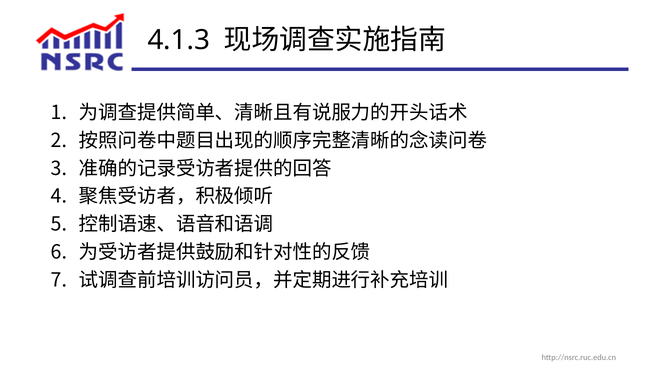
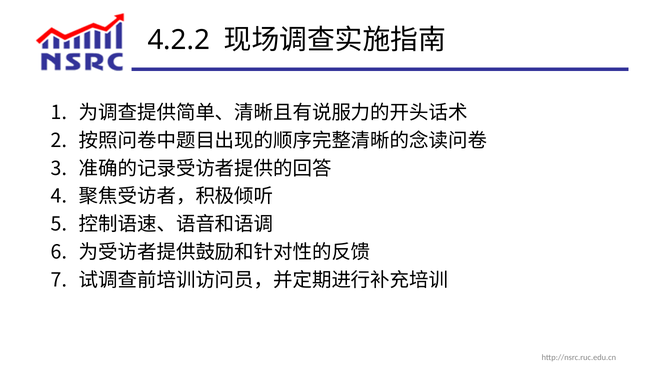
4.1.3: 4.1.3 -> 4.2.2
